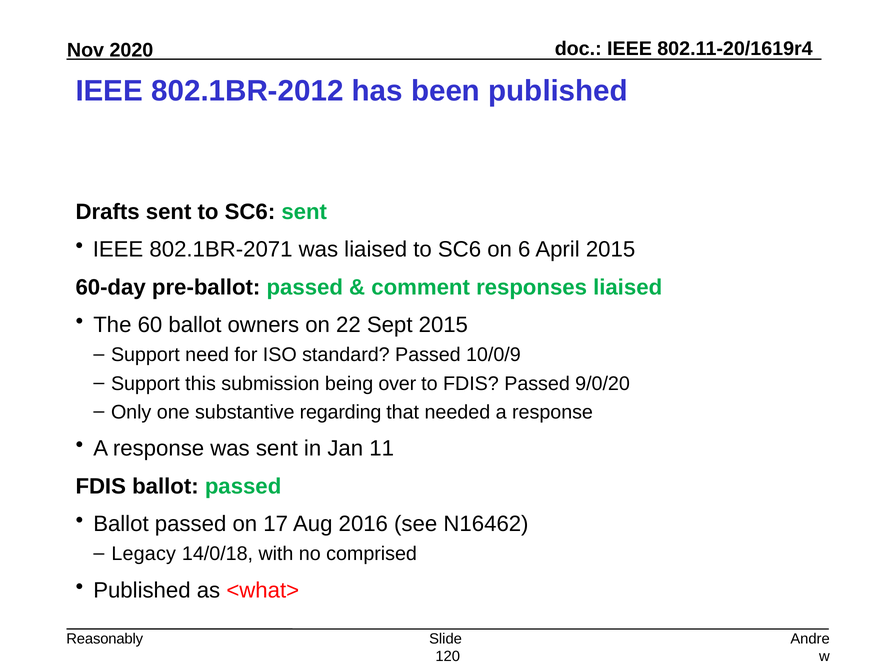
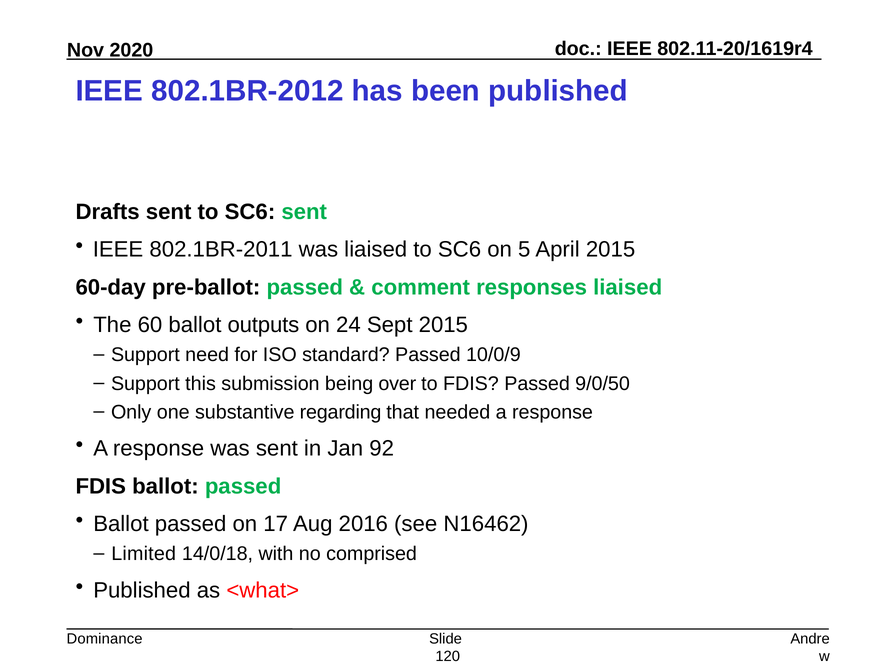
802.1BR-2071: 802.1BR-2071 -> 802.1BR-2011
6: 6 -> 5
owners: owners -> outputs
22: 22 -> 24
9/0/20: 9/0/20 -> 9/0/50
11: 11 -> 92
Legacy: Legacy -> Limited
Reasonably: Reasonably -> Dominance
